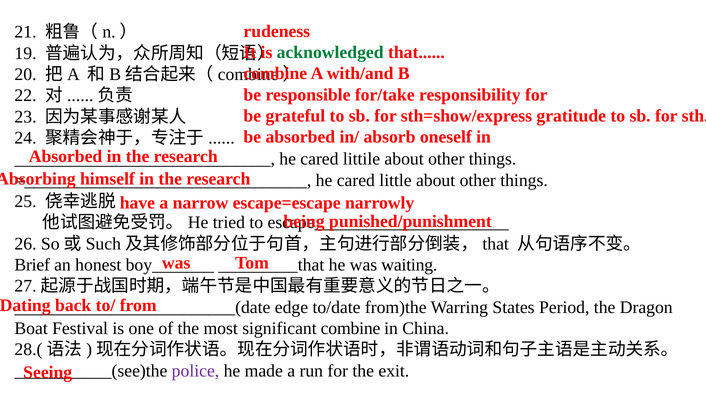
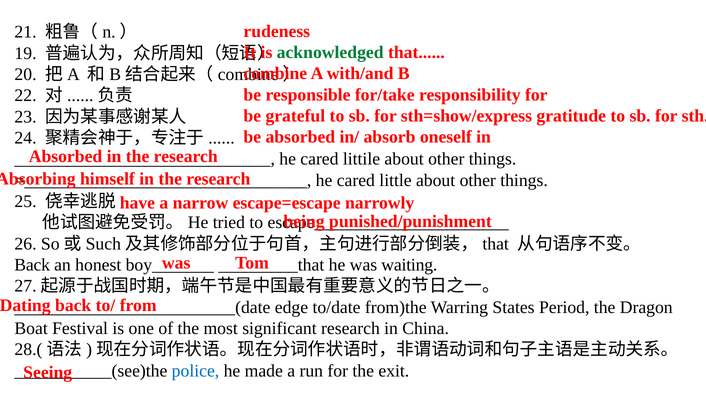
Brief at (32, 265): Brief -> Back
significant combine: combine -> research
police colour: purple -> blue
